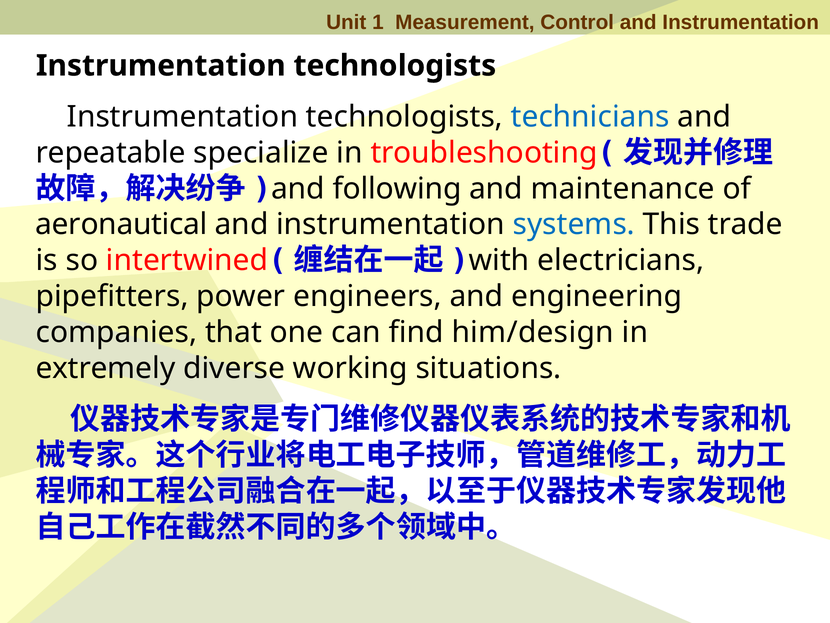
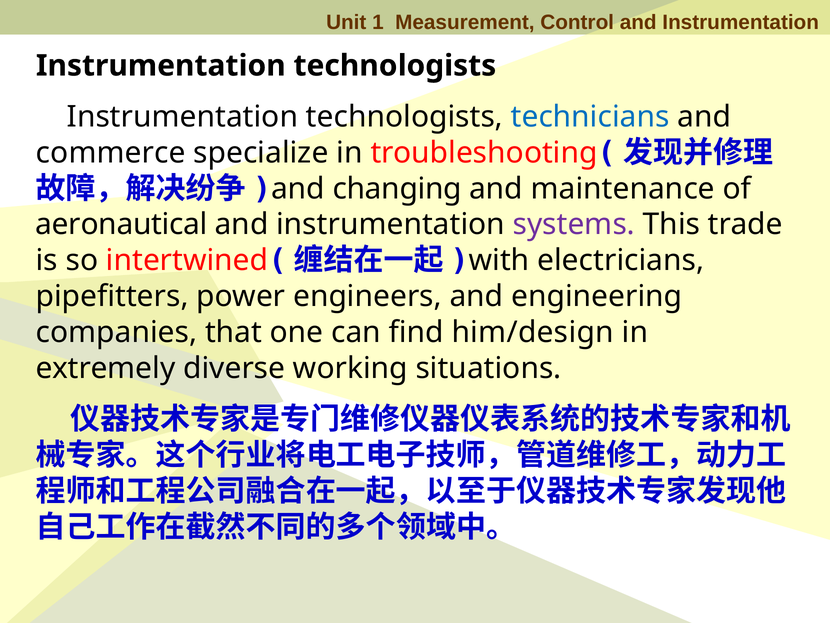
repeatable: repeatable -> commerce
following: following -> changing
systems colour: blue -> purple
